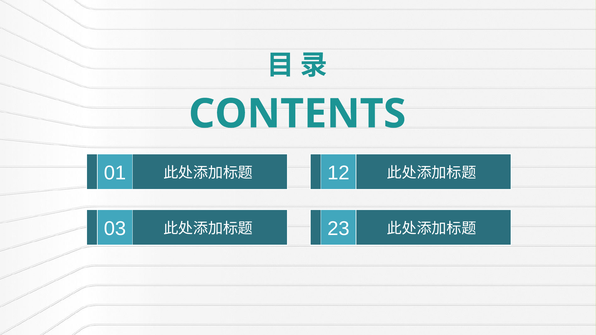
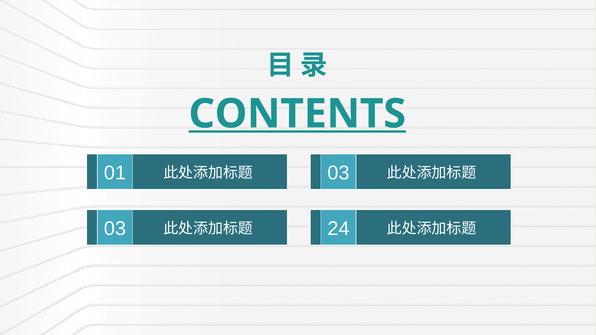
CONTENTS underline: none -> present
12 at (338, 173): 12 -> 03
23: 23 -> 24
